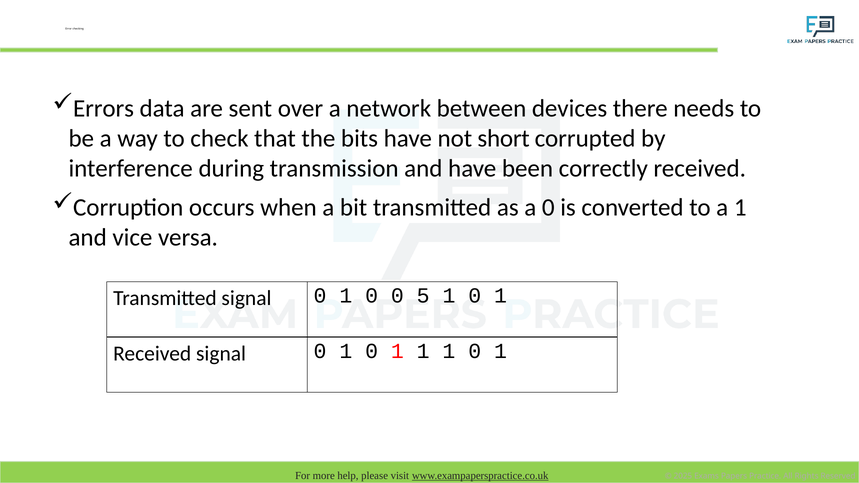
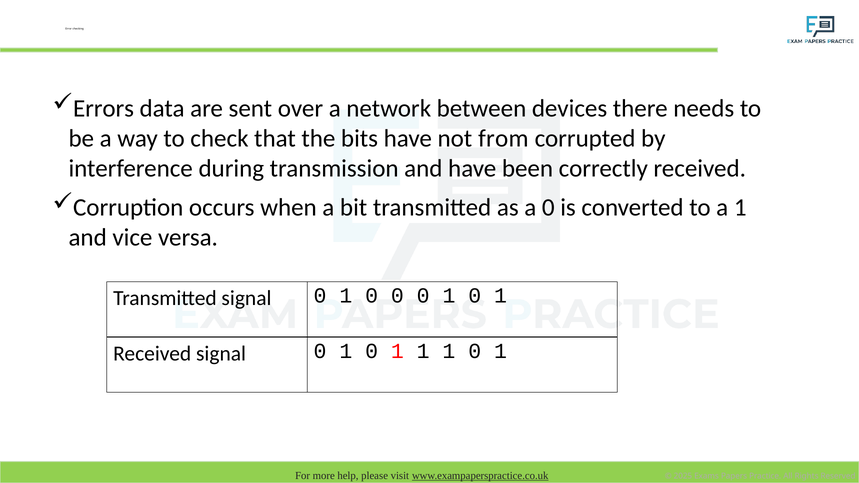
short: short -> from
0 0 5: 5 -> 0
